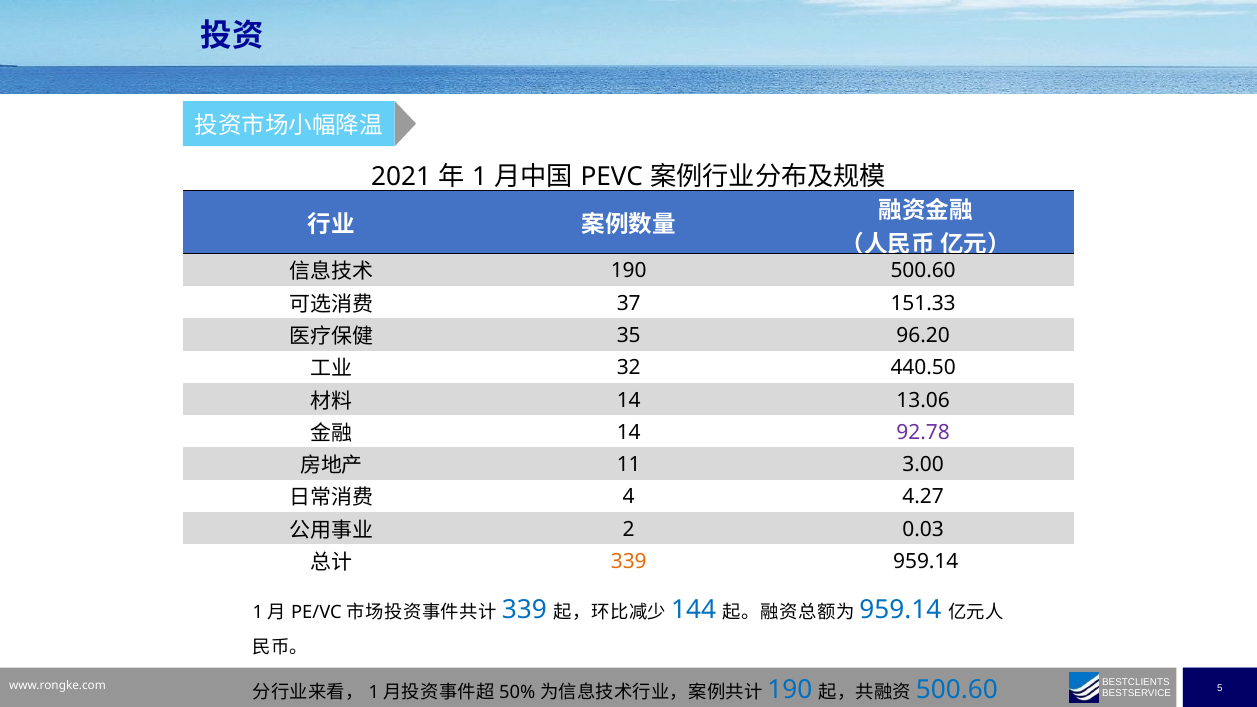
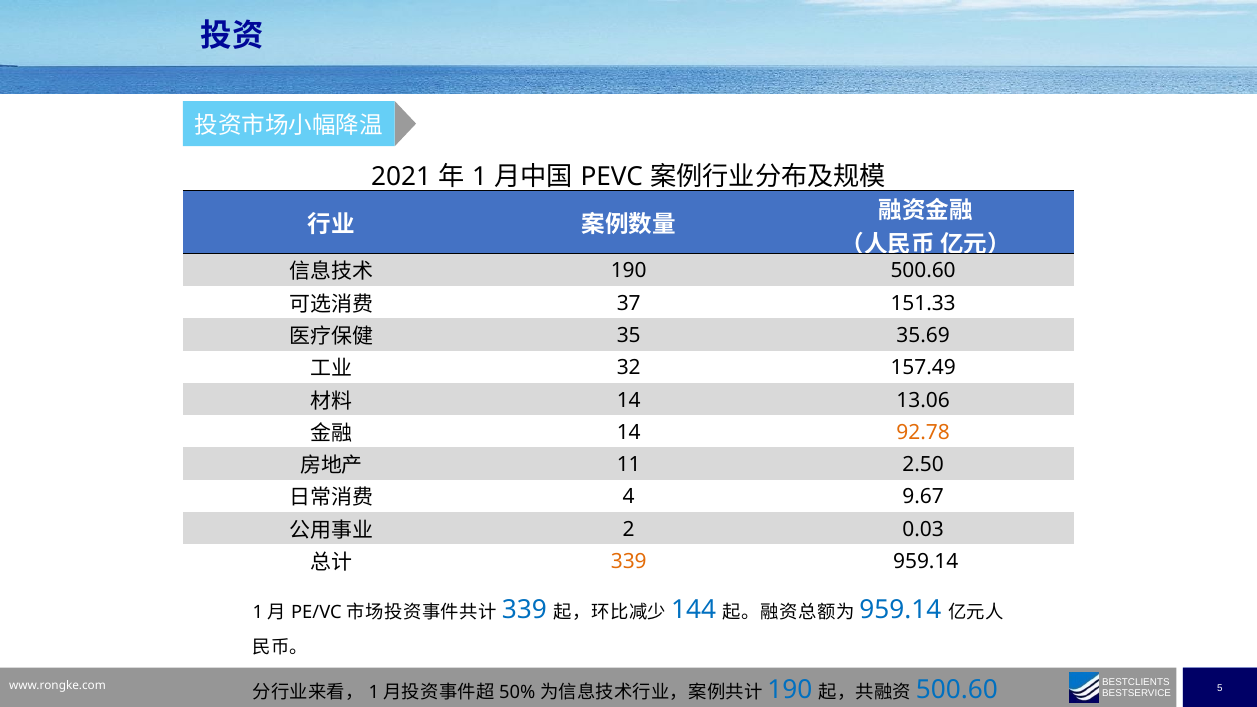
96.20: 96.20 -> 35.69
440.50: 440.50 -> 157.49
92.78 colour: purple -> orange
3.00: 3.00 -> 2.50
4.27: 4.27 -> 9.67
